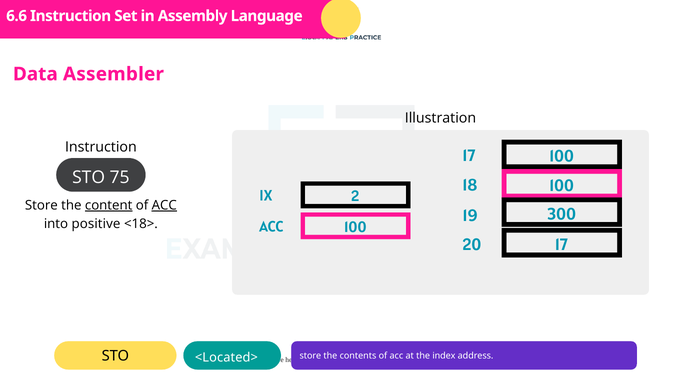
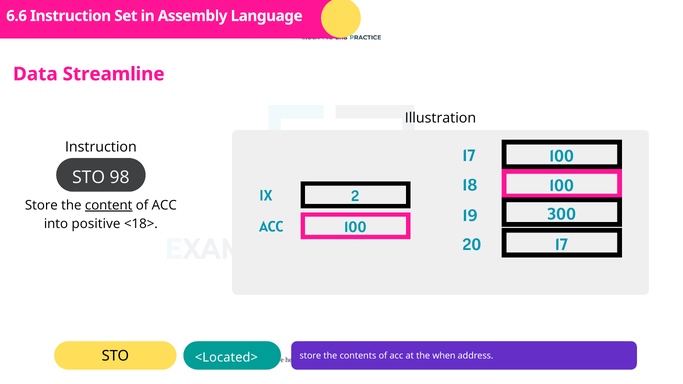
Assembler: Assembler -> Streamline
75: 75 -> 98
ACC at (164, 205) underline: present -> none
index: index -> when
